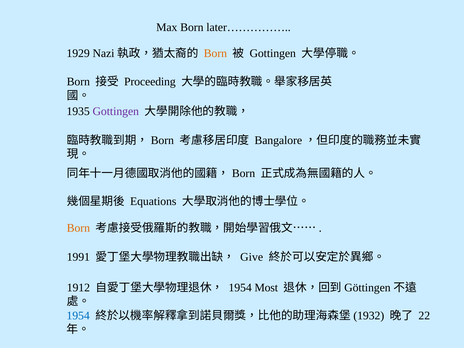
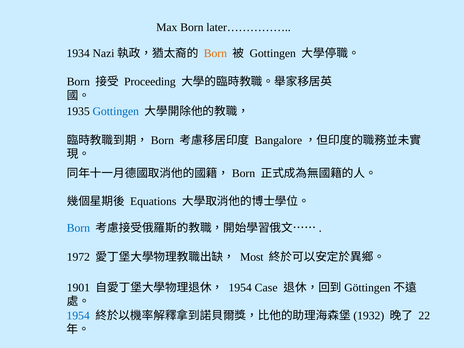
1929: 1929 -> 1934
Gottingen at (116, 111) colour: purple -> blue
Born at (78, 228) colour: orange -> blue
1991: 1991 -> 1972
Give: Give -> Most
1912: 1912 -> 1901
Most: Most -> Case
